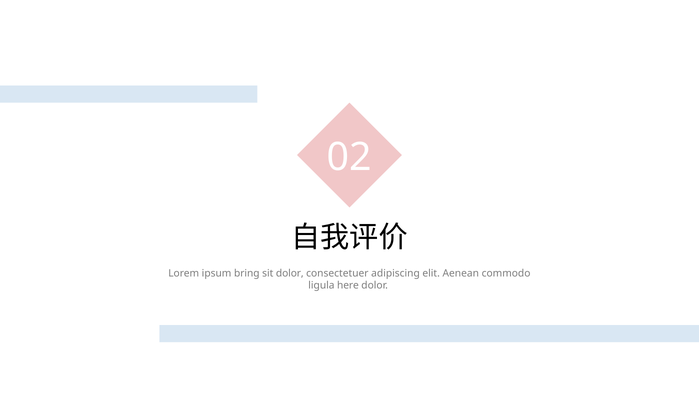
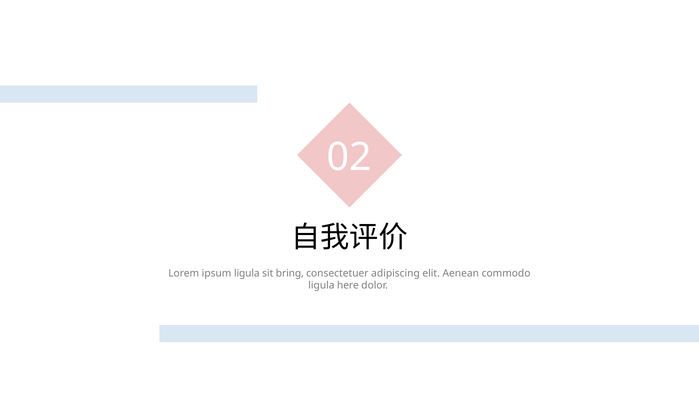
ipsum bring: bring -> ligula
sit dolor: dolor -> bring
